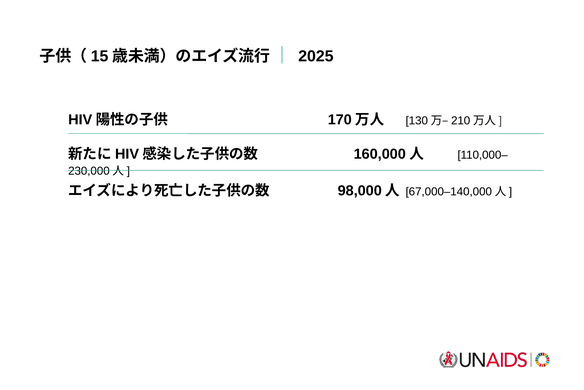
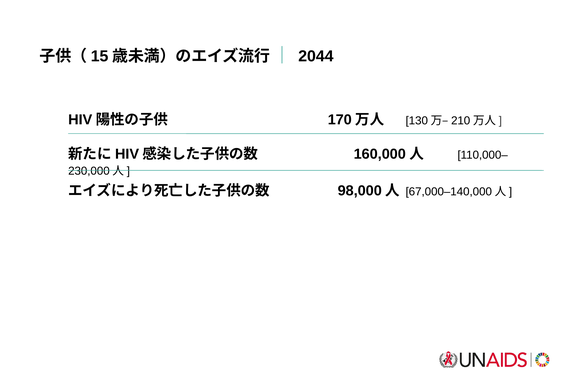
2025: 2025 -> 2044
